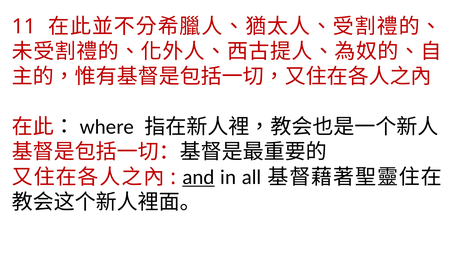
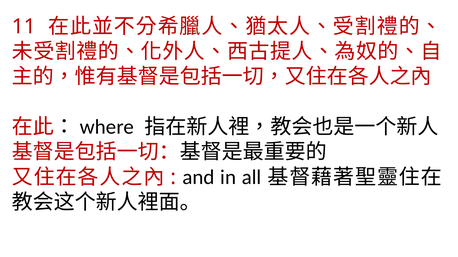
and underline: present -> none
